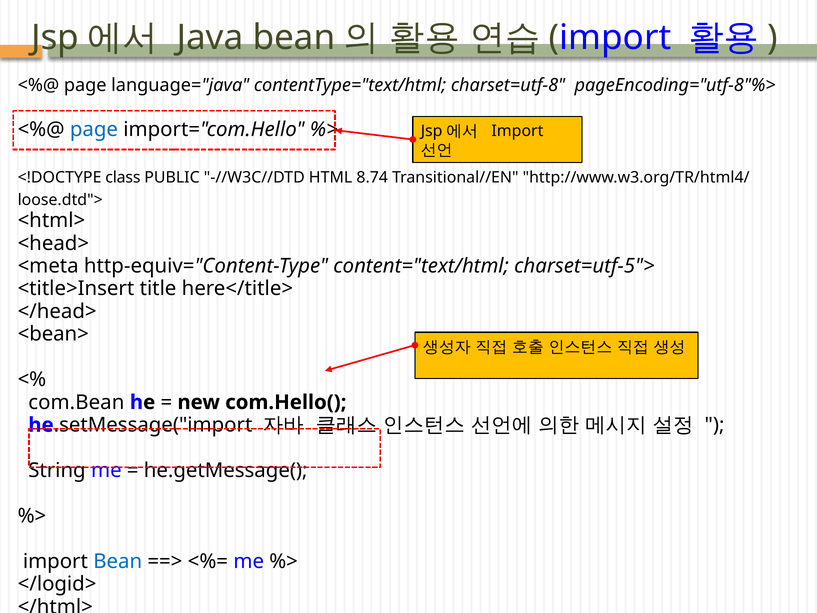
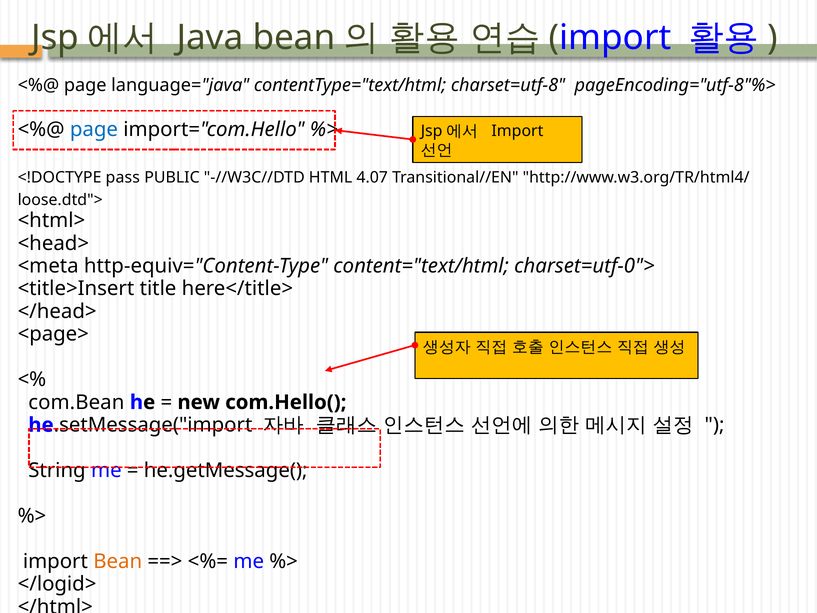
class: class -> pass
8.74: 8.74 -> 4.07
charset=utf-5">: charset=utf-5"> -> charset=utf-0">
<bean>: <bean> -> <page>
Bean at (118, 561) colour: blue -> orange
